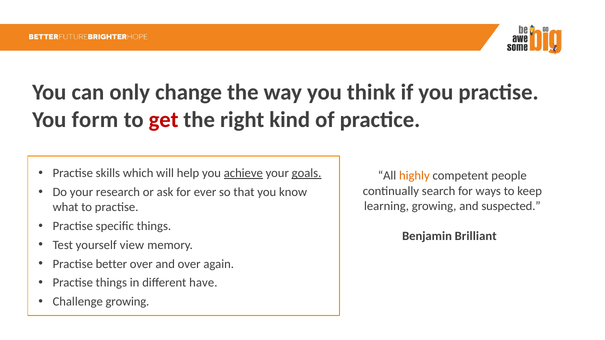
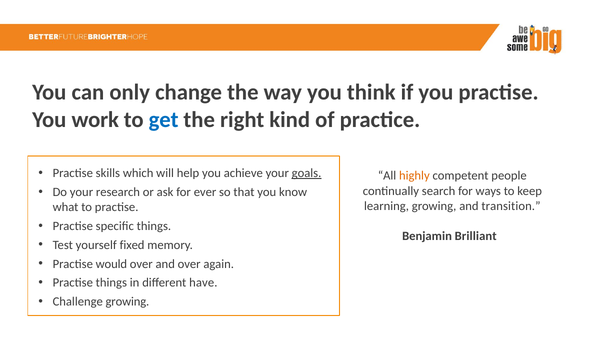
form: form -> work
get colour: red -> blue
achieve underline: present -> none
suspected: suspected -> transition
view: view -> fixed
better: better -> would
